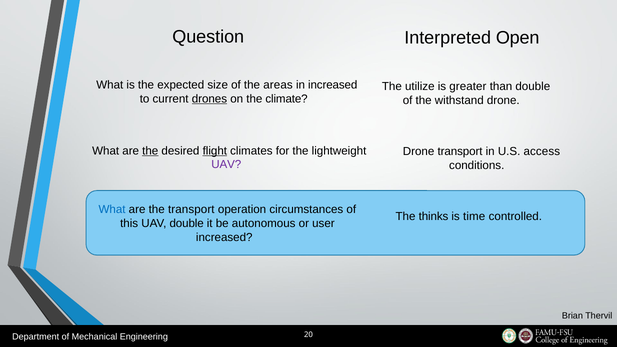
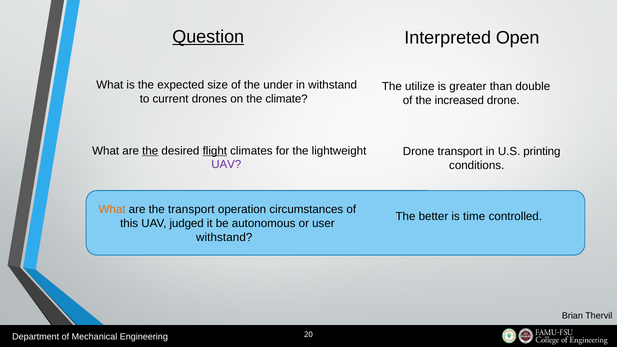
Question underline: none -> present
areas: areas -> under
in increased: increased -> withstand
drones underline: present -> none
withstand: withstand -> increased
access: access -> printing
What at (112, 210) colour: blue -> orange
thinks: thinks -> better
UAV double: double -> judged
increased at (224, 237): increased -> withstand
